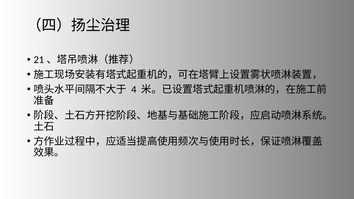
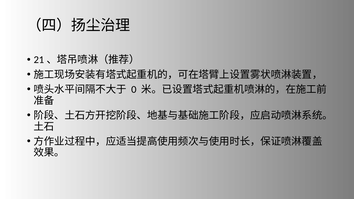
4: 4 -> 0
